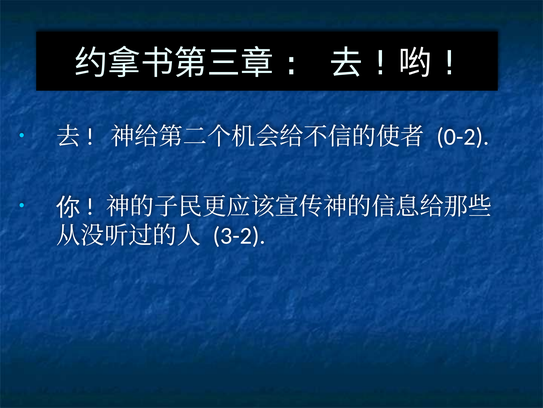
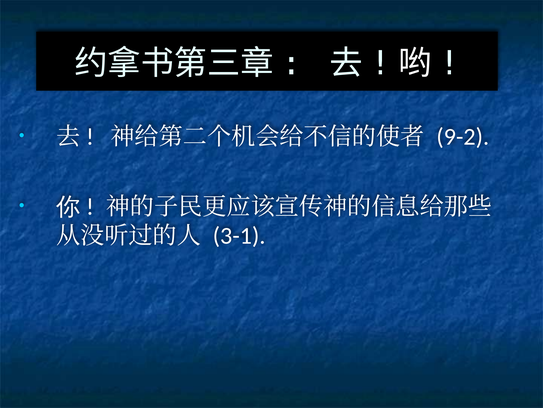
0-2: 0-2 -> 9-2
3-2: 3-2 -> 3-1
